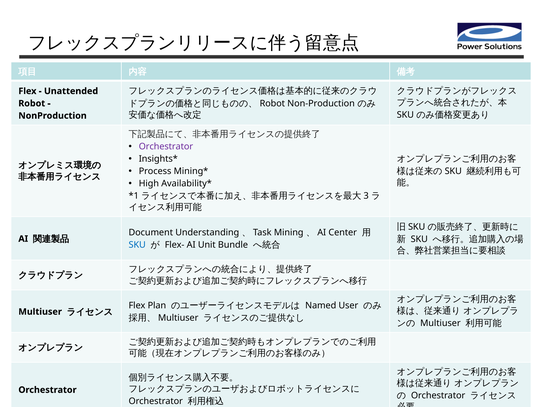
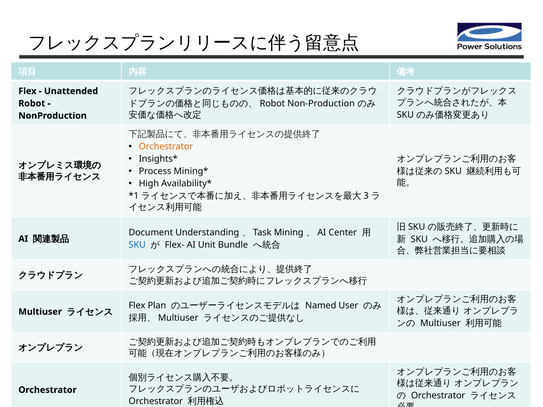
Orchestrator at (166, 147) colour: purple -> orange
